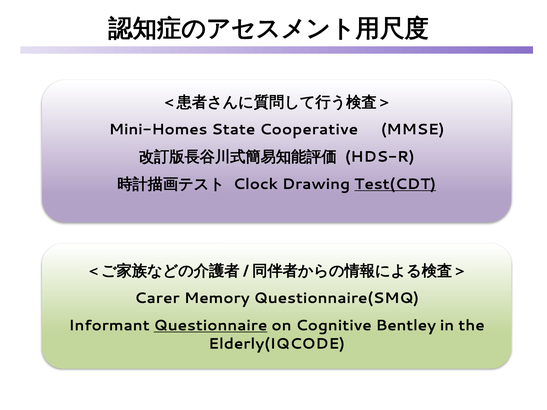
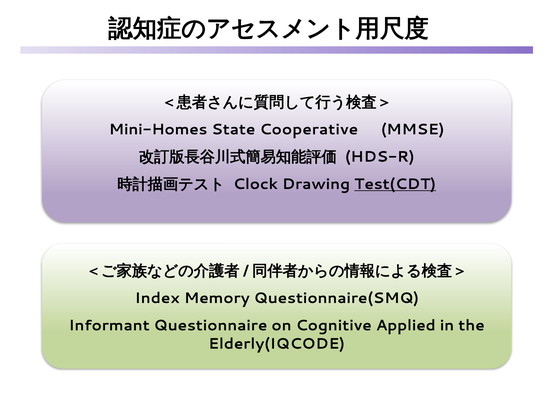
Carer: Carer -> Index
Questionnaire underline: present -> none
Bentley: Bentley -> Applied
